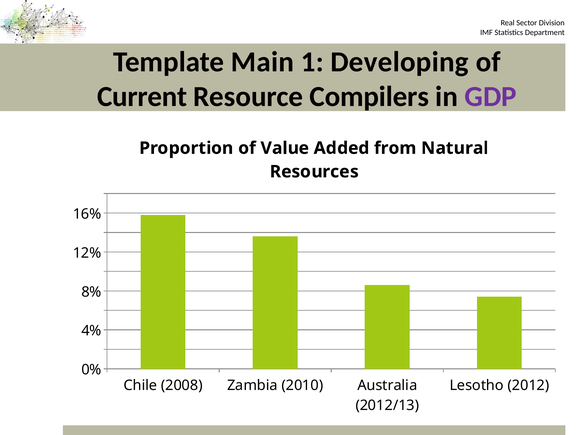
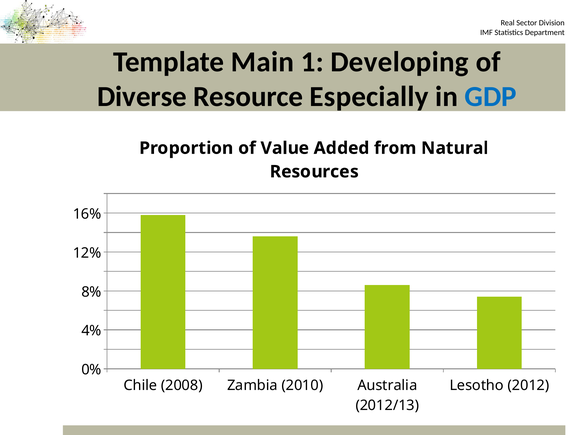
Current: Current -> Diverse
Compilers: Compilers -> Especially
GDP colour: purple -> blue
